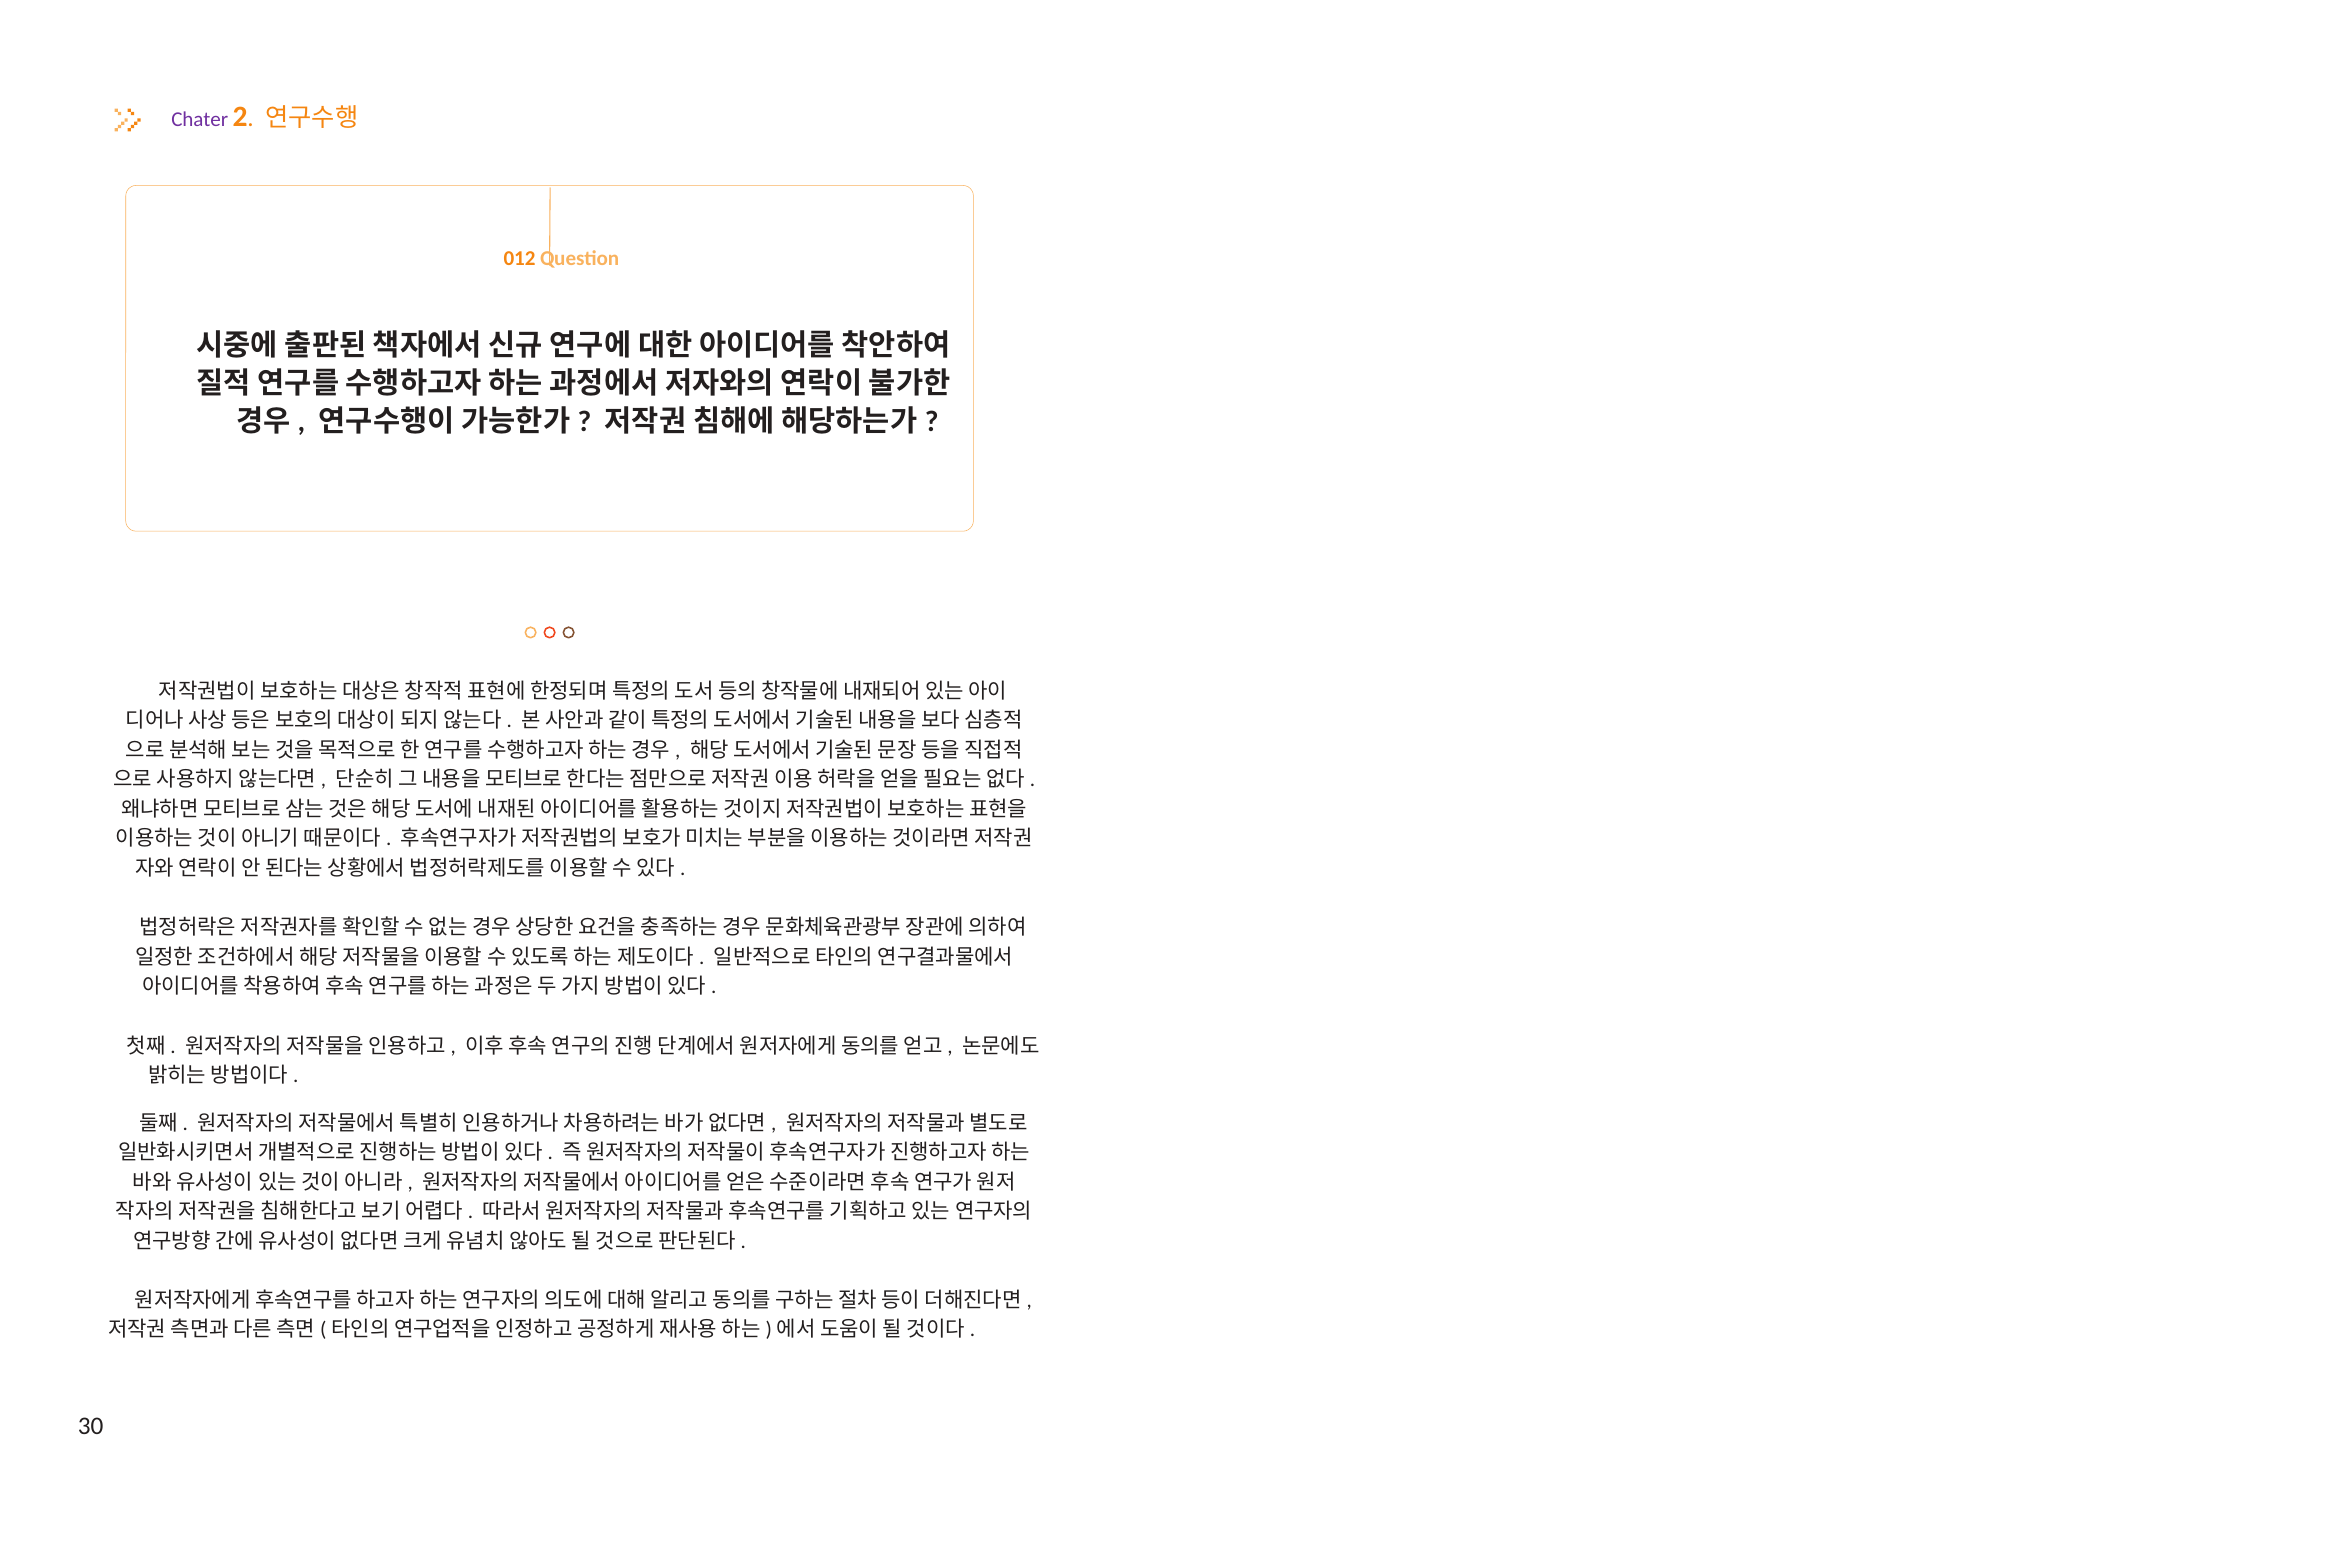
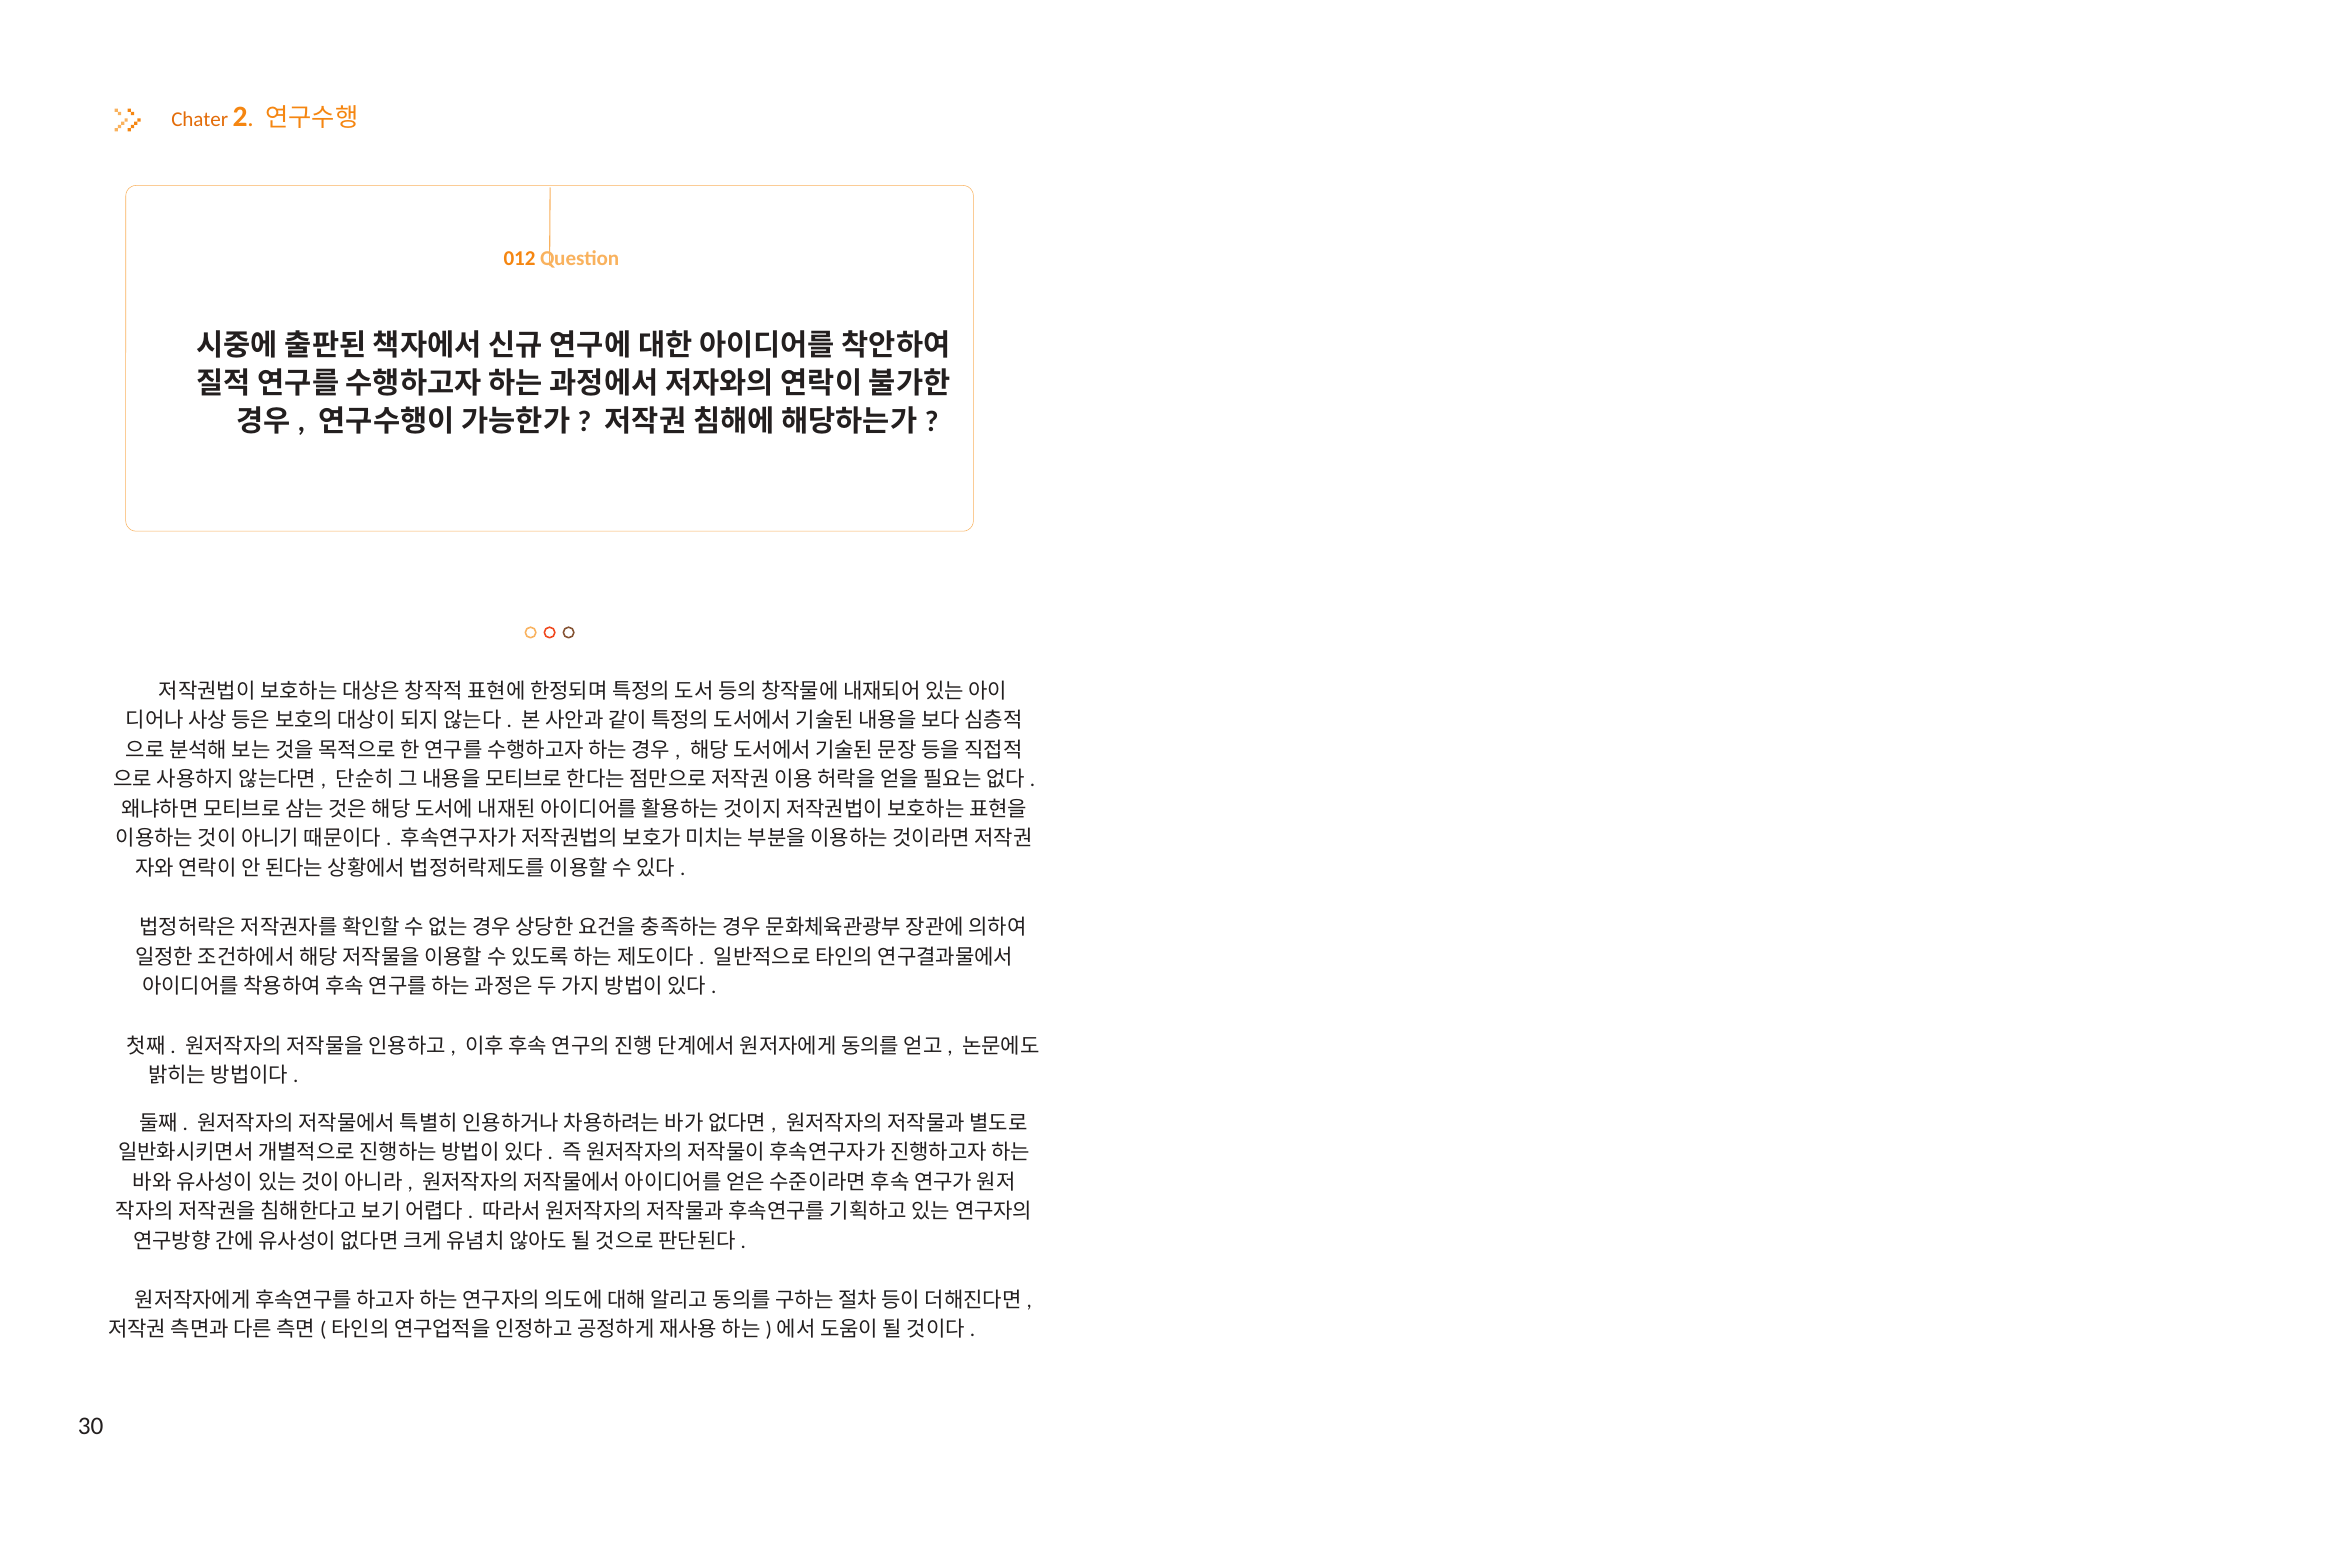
Chater colour: purple -> orange
